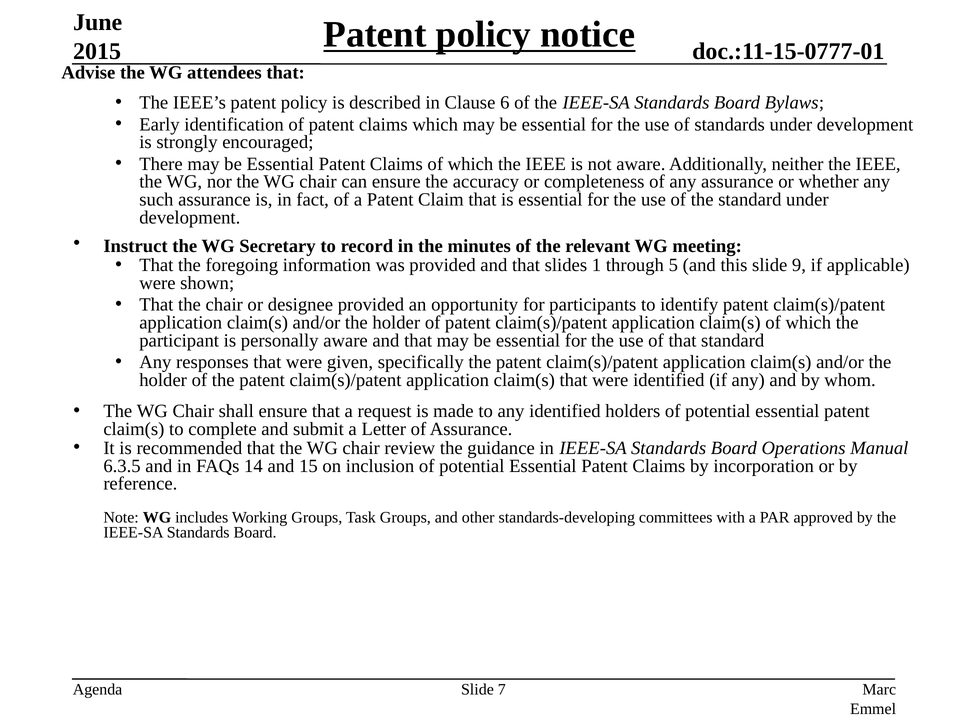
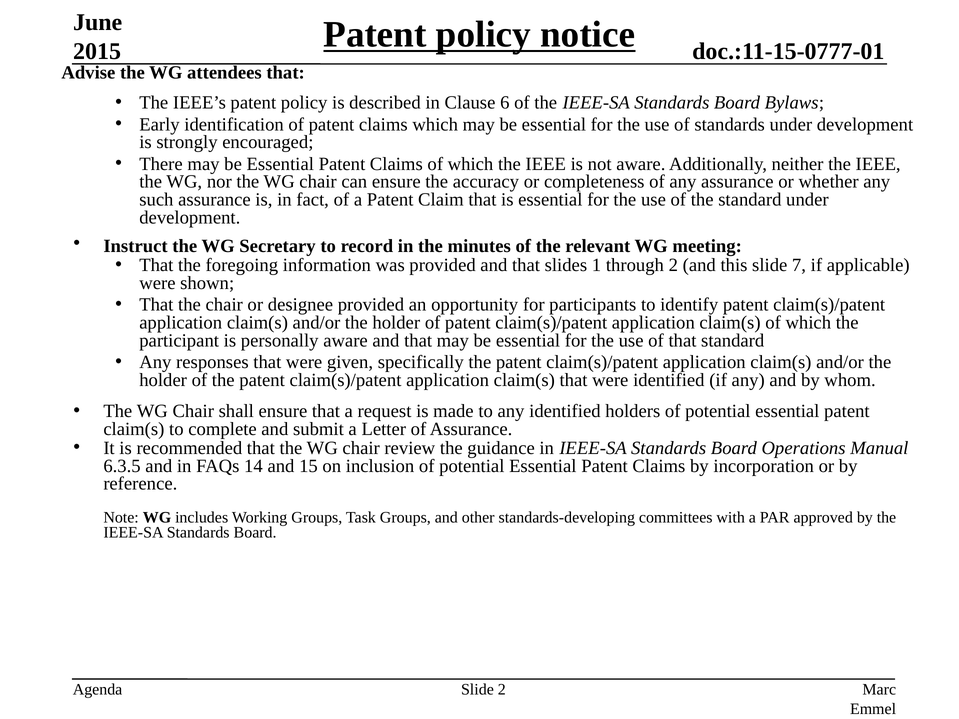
through 5: 5 -> 2
9: 9 -> 7
Slide 7: 7 -> 2
